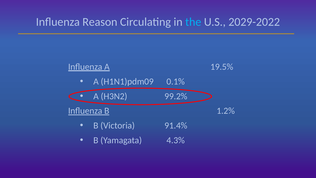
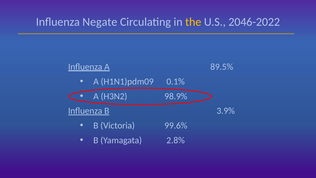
Reason: Reason -> Negate
the colour: light blue -> yellow
2029-2022: 2029-2022 -> 2046-2022
19.5%: 19.5% -> 89.5%
99.2%: 99.2% -> 98.9%
1.2%: 1.2% -> 3.9%
91.4%: 91.4% -> 99.6%
4.3%: 4.3% -> 2.8%
